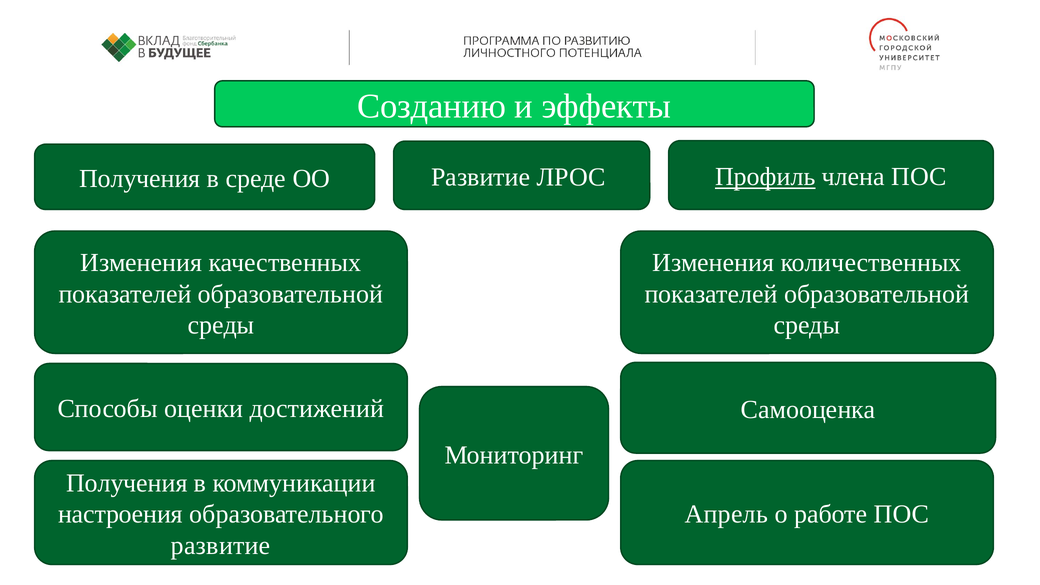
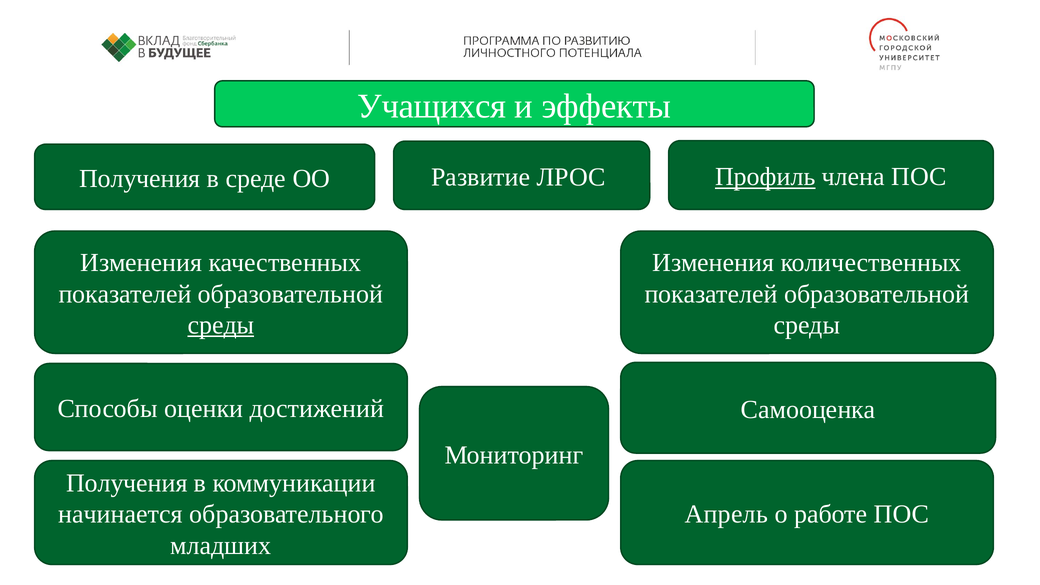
Созданию: Созданию -> Учащихся
среды at (221, 325) underline: none -> present
настроения: настроения -> начинается
развитие at (221, 546): развитие -> младших
